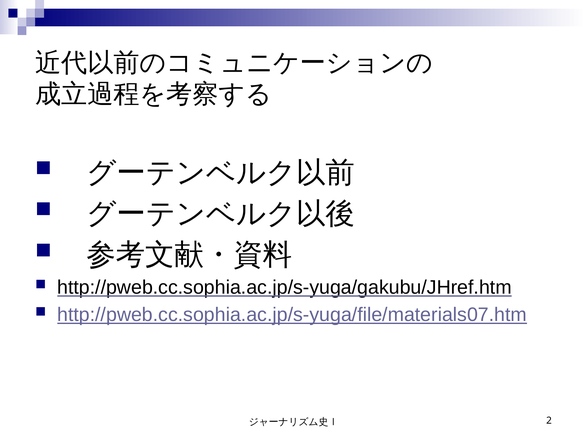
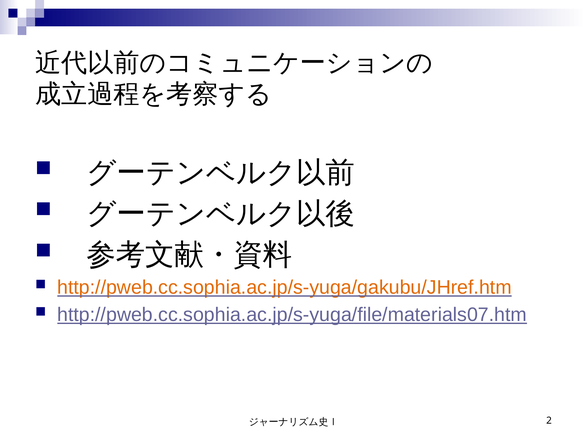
http://pweb.cc.sophia.ac.jp/s-yuga/gakubu/JHref.htm colour: black -> orange
